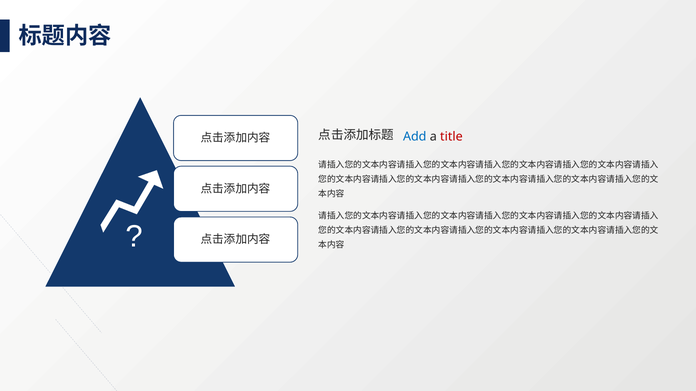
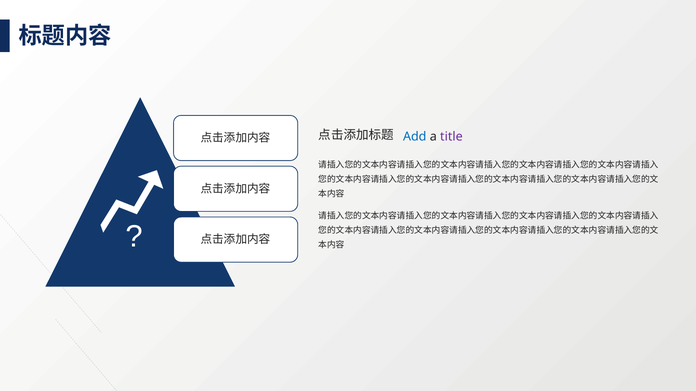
title colour: red -> purple
